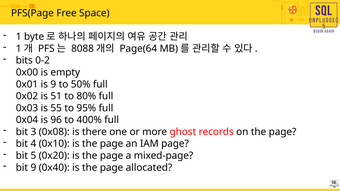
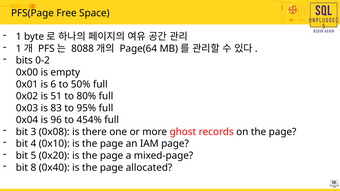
is 9: 9 -> 6
55: 55 -> 83
400%: 400% -> 454%
bit 9: 9 -> 8
